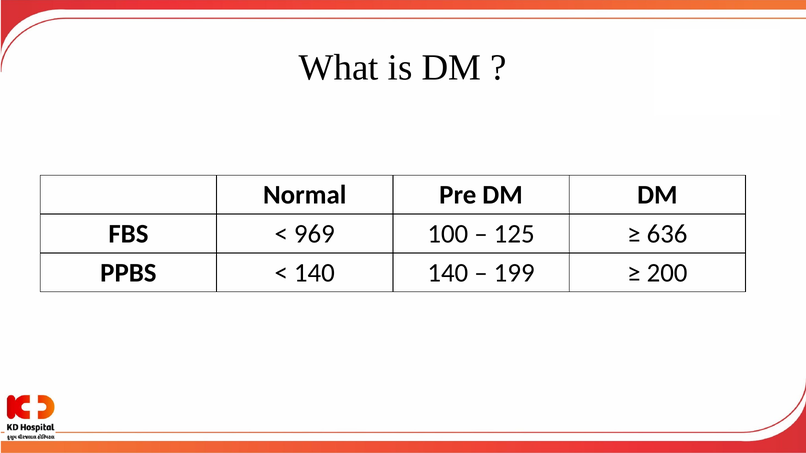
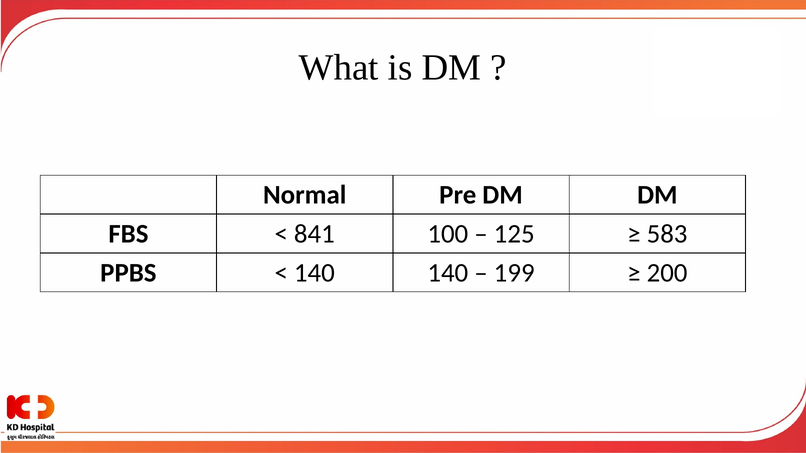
969: 969 -> 841
636: 636 -> 583
